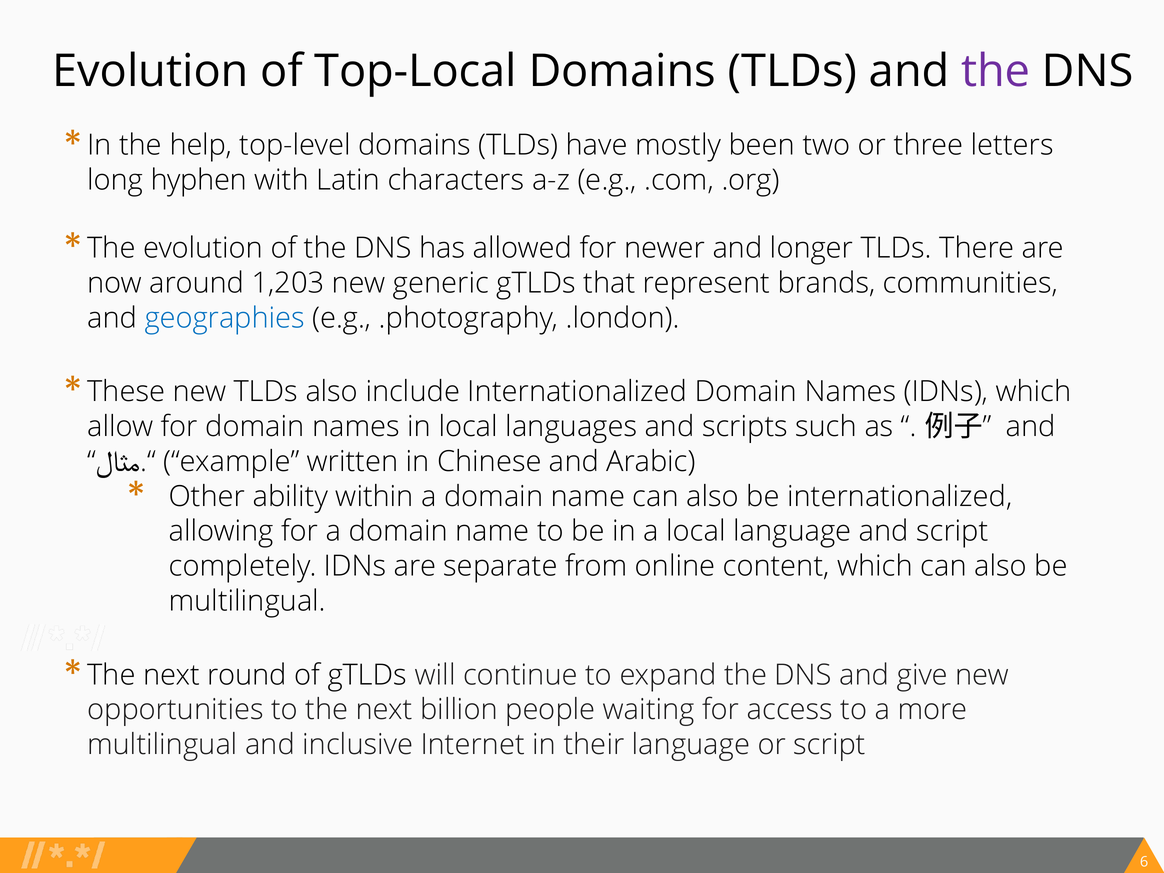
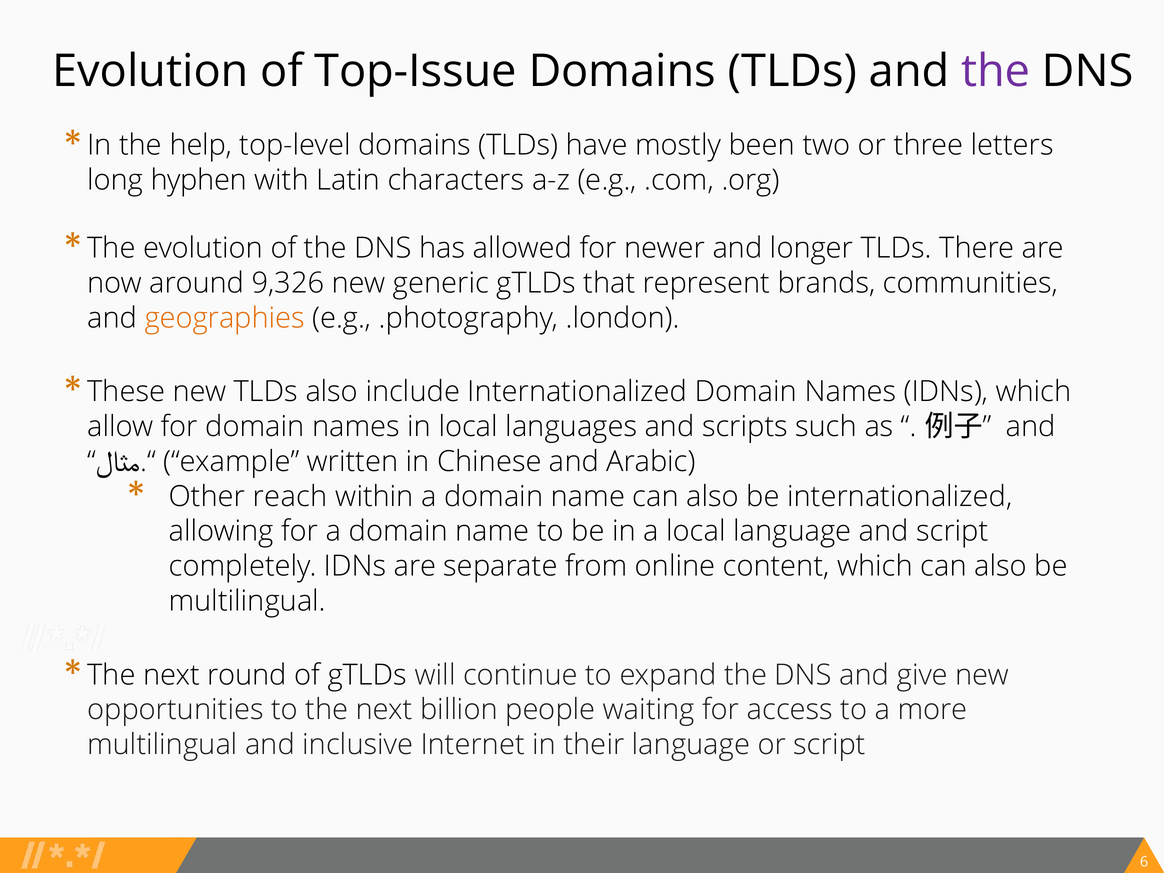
Top-Local: Top-Local -> Top-Issue
1,203: 1,203 -> 9,326
geographies colour: blue -> orange
ability: ability -> reach
